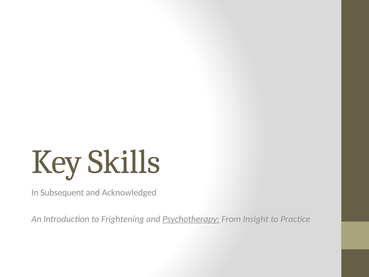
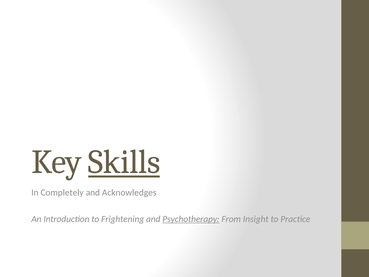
Skills underline: none -> present
Subsequent: Subsequent -> Completely
Acknowledged: Acknowledged -> Acknowledges
